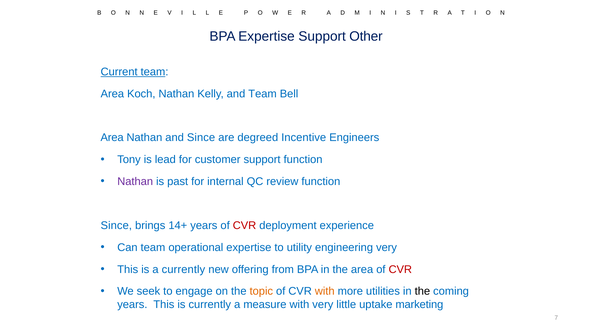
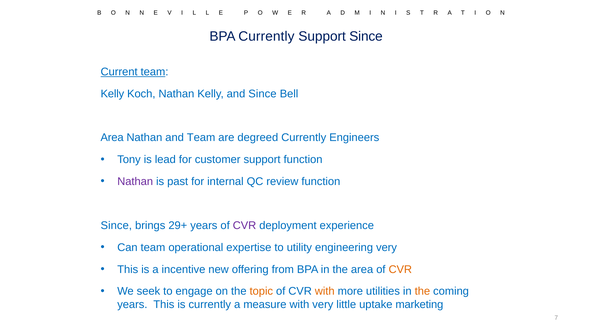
BPA Expertise: Expertise -> Currently
Support Other: Other -> Since
Area at (112, 94): Area -> Kelly
and Team: Team -> Since
and Since: Since -> Team
degreed Incentive: Incentive -> Currently
14+: 14+ -> 29+
CVR at (244, 225) colour: red -> purple
a currently: currently -> incentive
CVR at (400, 269) colour: red -> orange
the at (422, 291) colour: black -> orange
